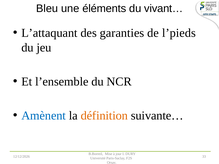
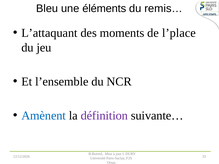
vivant…: vivant… -> remis…
garanties: garanties -> moments
l’pieds: l’pieds -> l’place
définition colour: orange -> purple
